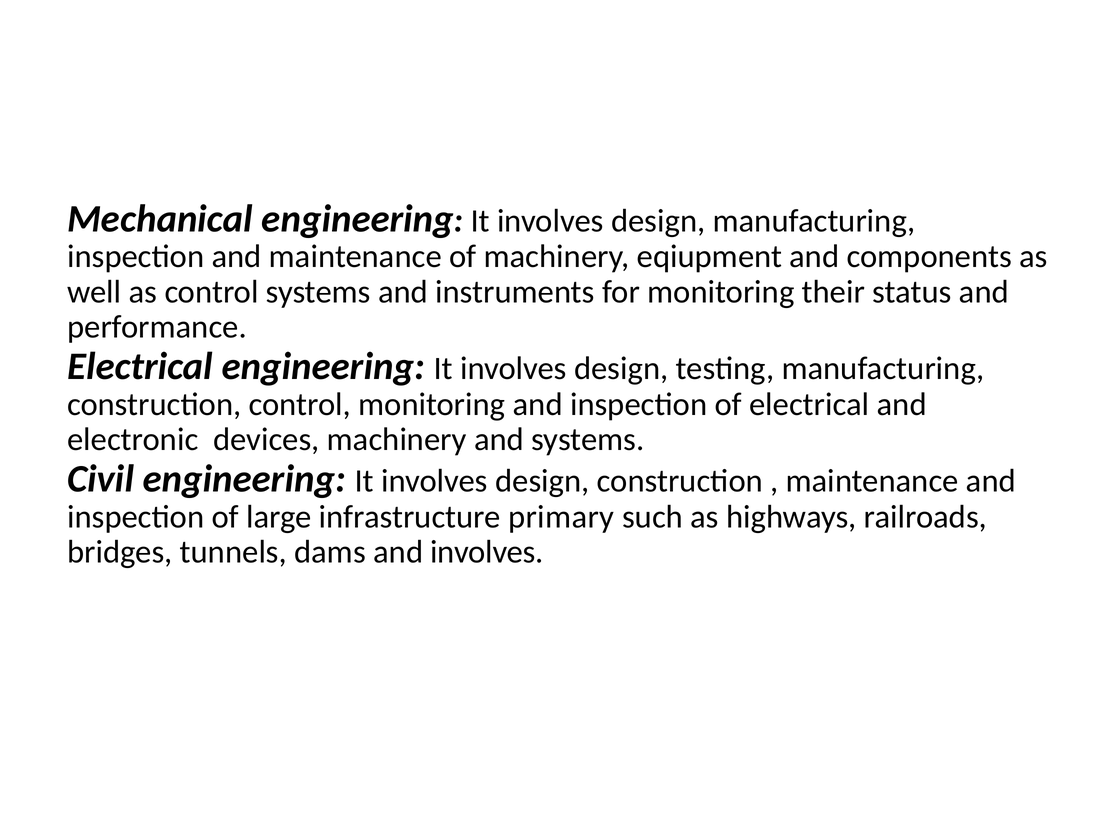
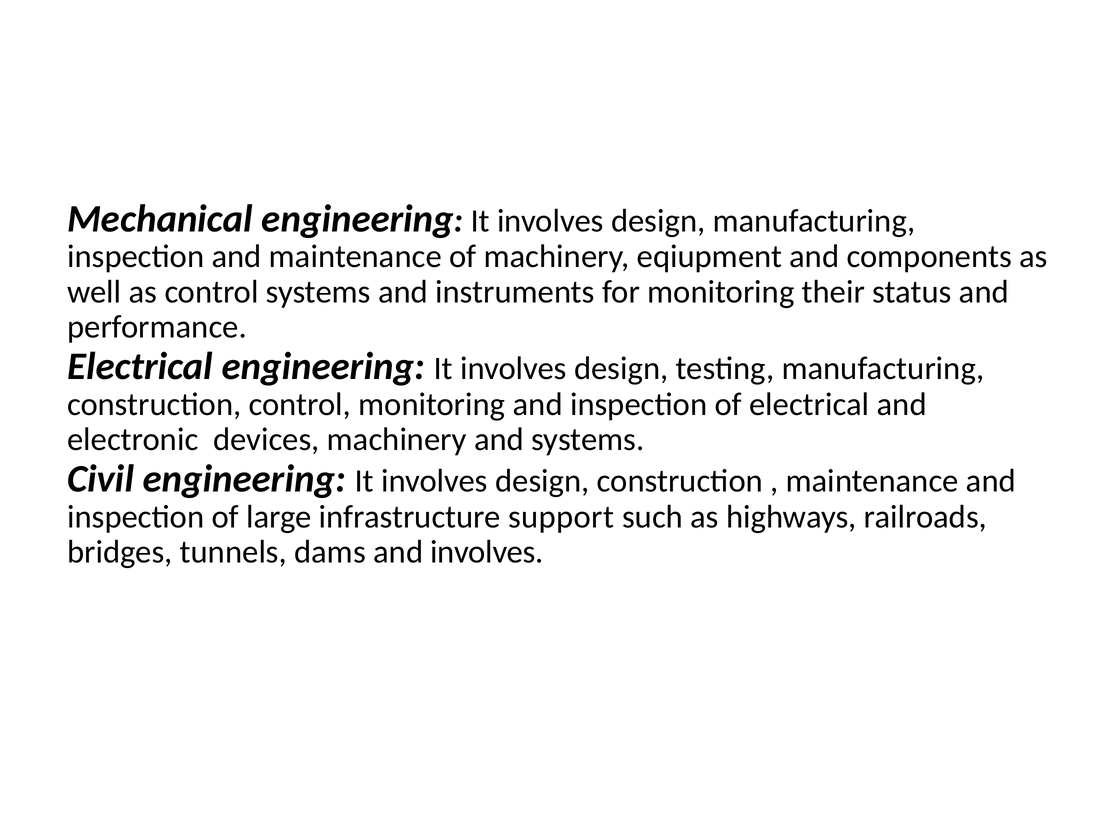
primary: primary -> support
